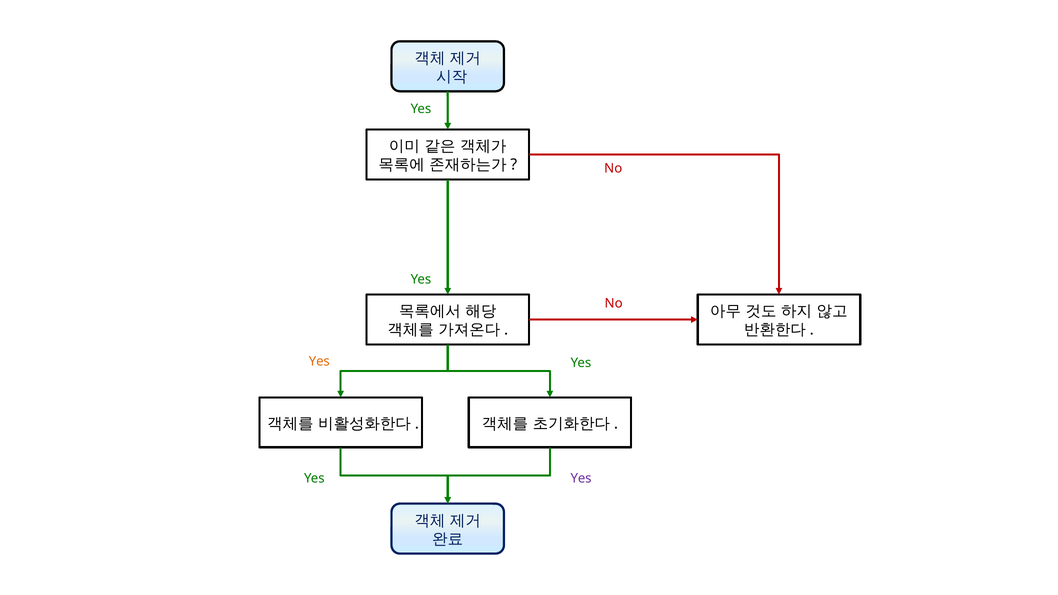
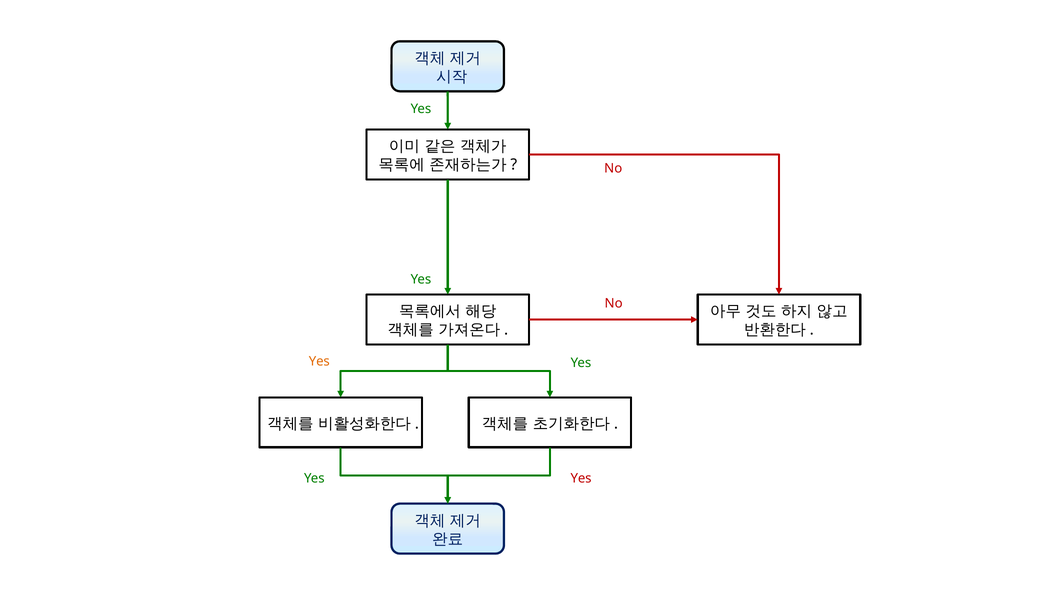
Yes at (581, 479) colour: purple -> red
